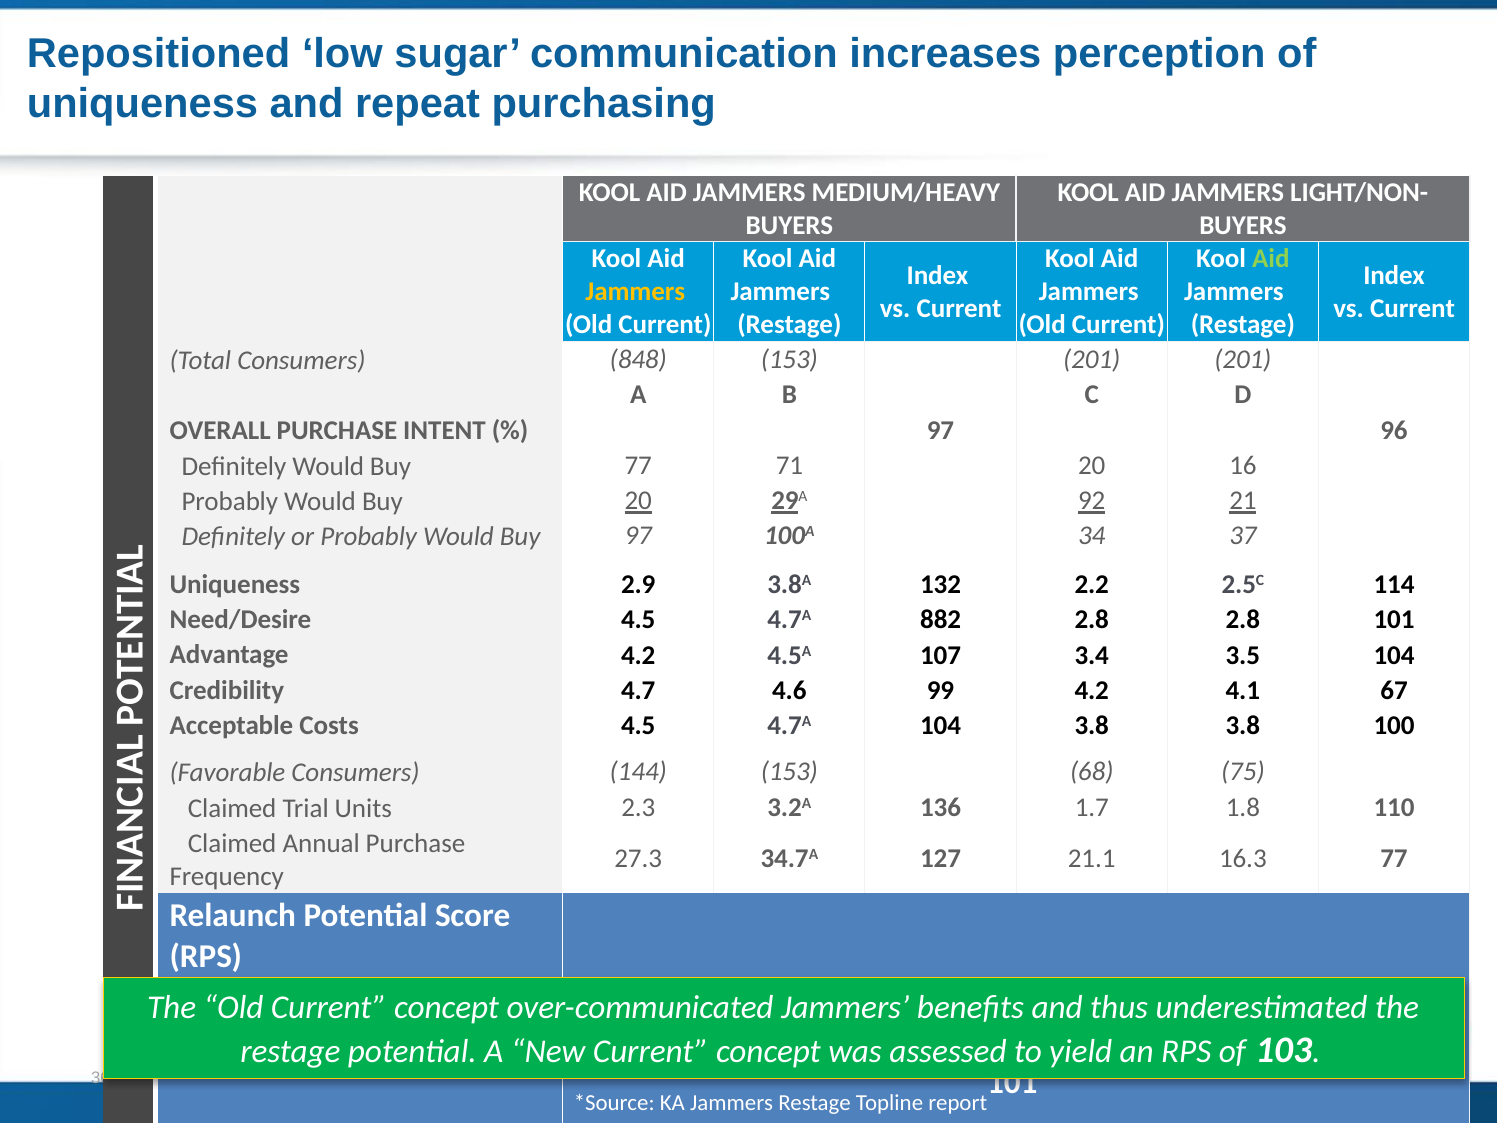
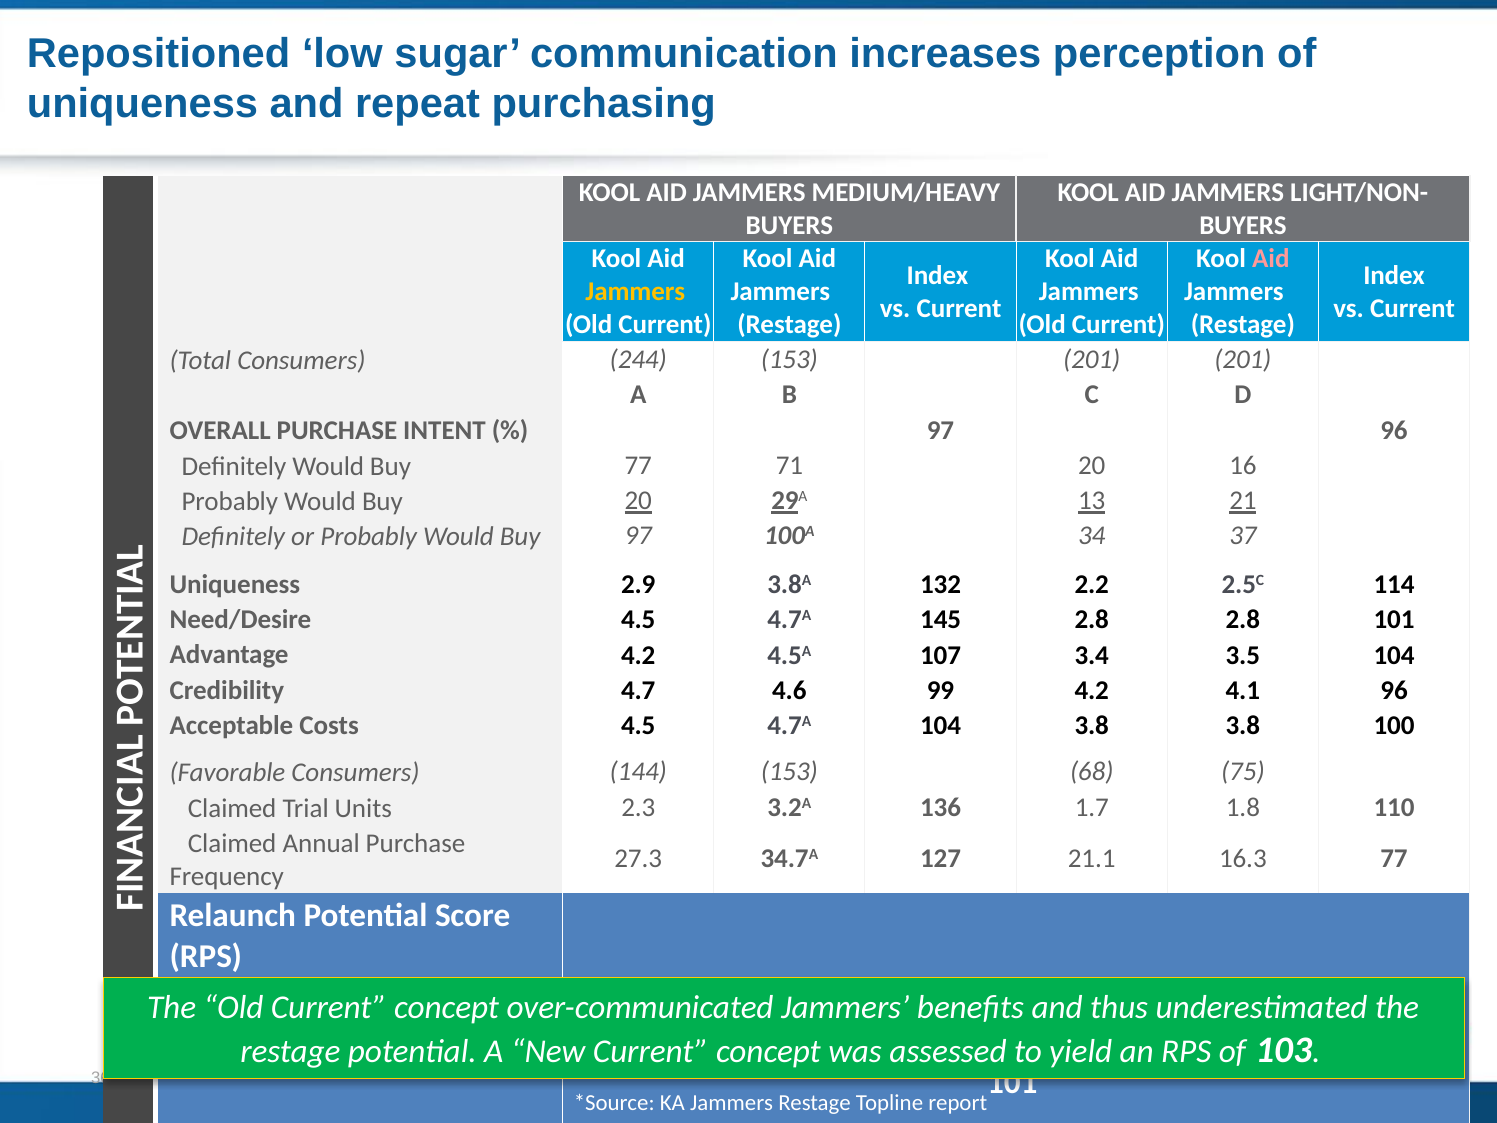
Aid at (1271, 259) colour: light green -> pink
848: 848 -> 244
92: 92 -> 13
882: 882 -> 145
4.1 67: 67 -> 96
